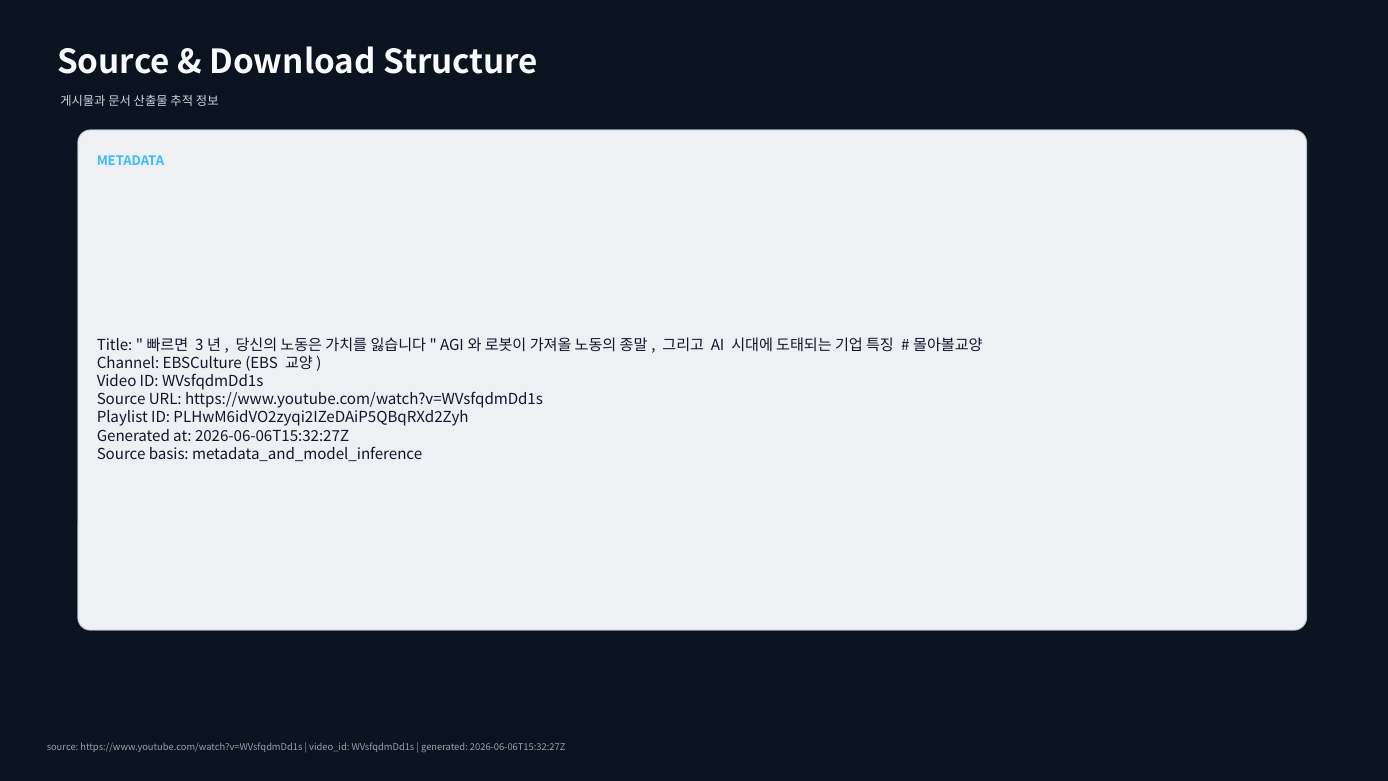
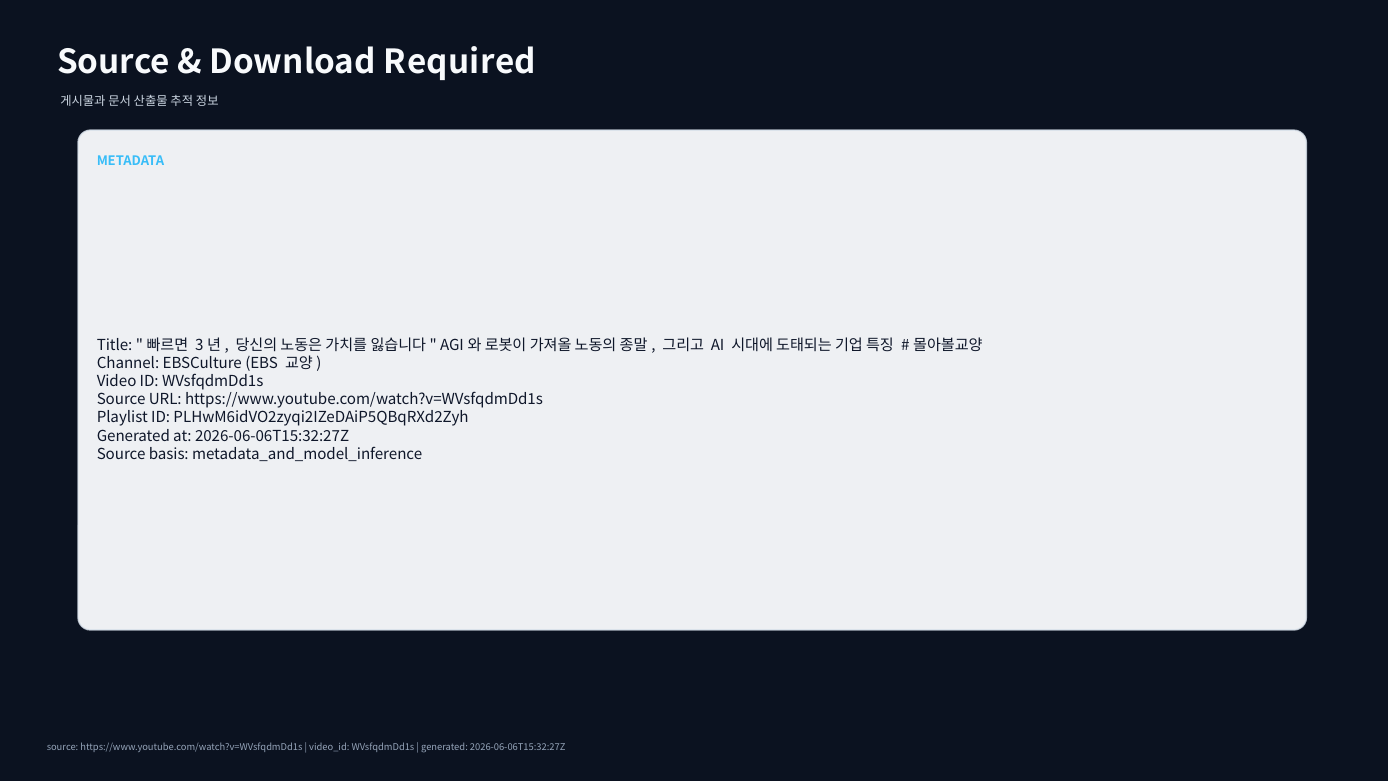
Structure: Structure -> Required
